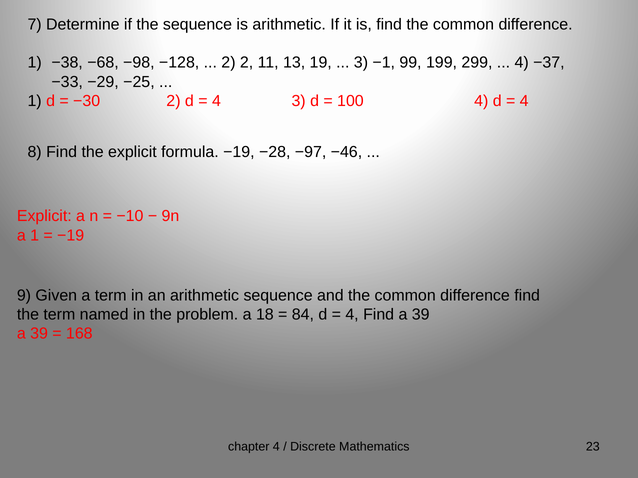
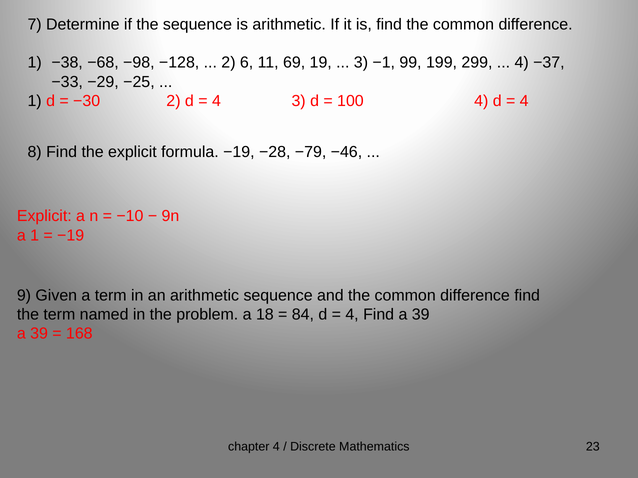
2 2: 2 -> 6
13: 13 -> 69
−97: −97 -> −79
